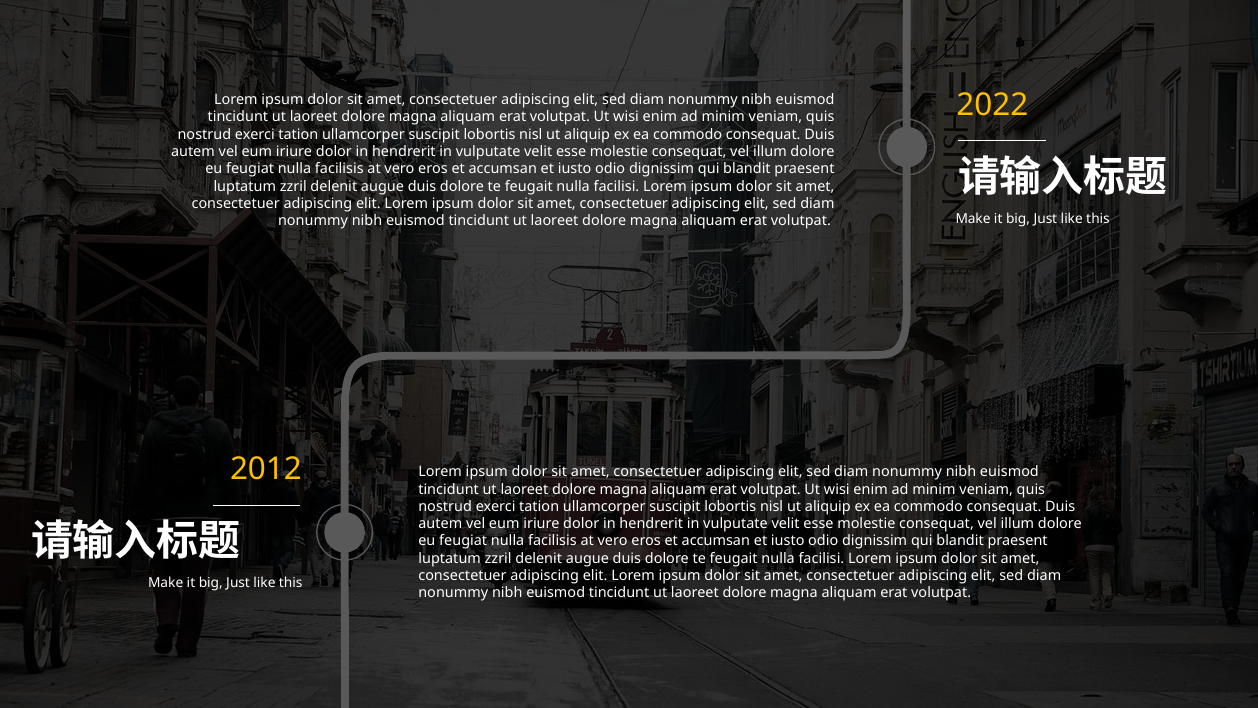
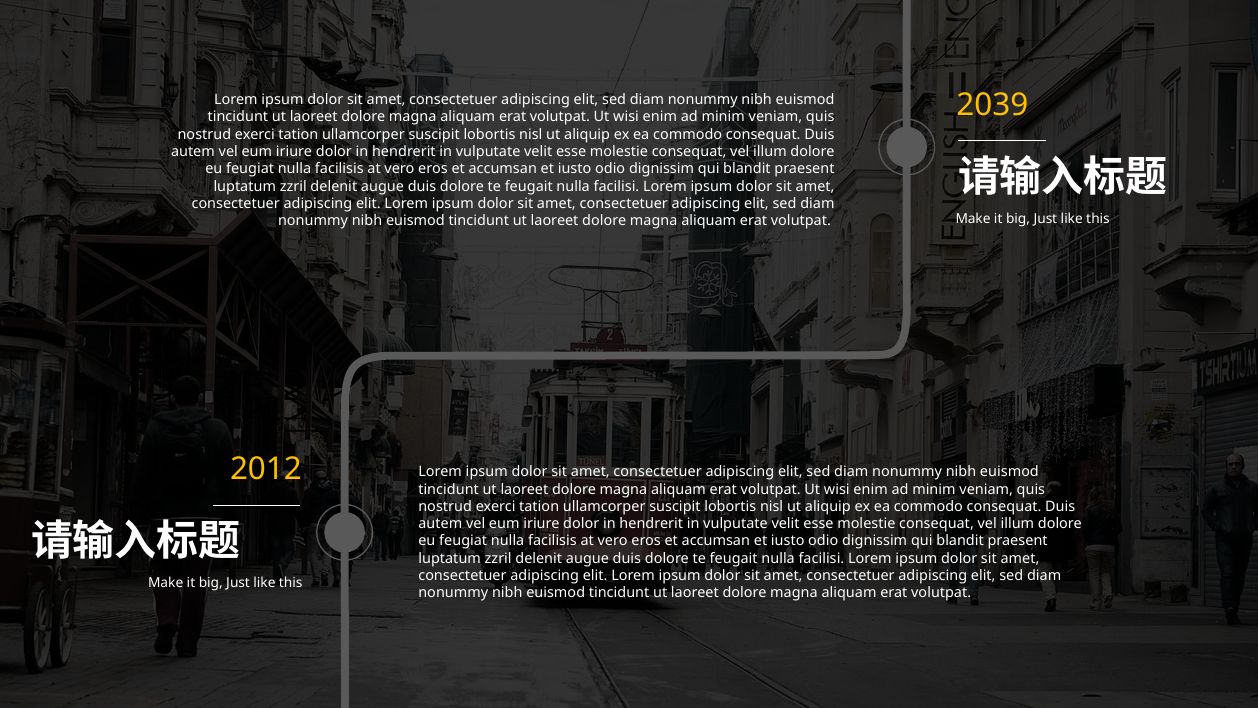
2022: 2022 -> 2039
